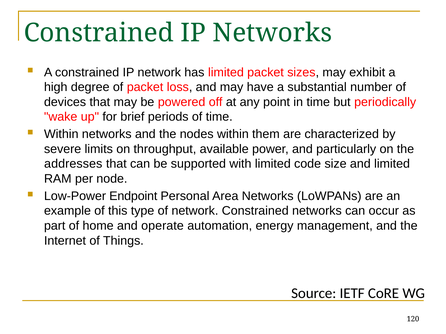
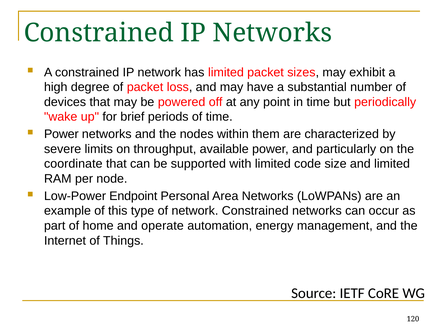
Within at (61, 134): Within -> Power
addresses: addresses -> coordinate
